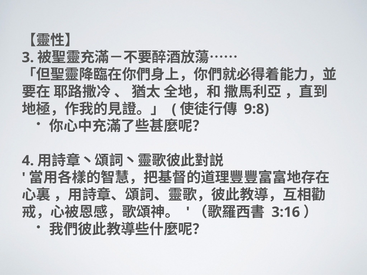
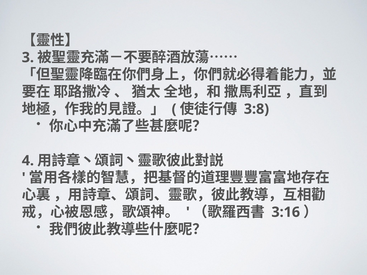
9:8: 9:8 -> 3:8
